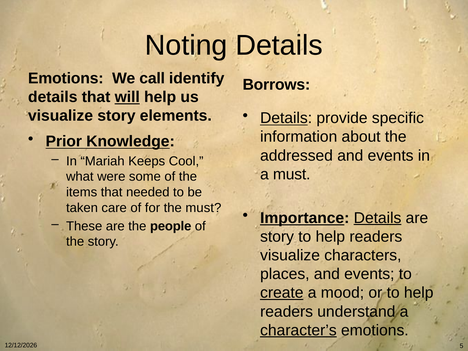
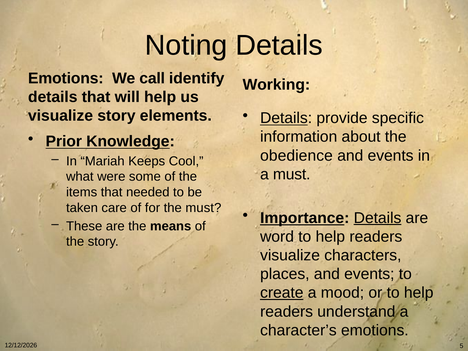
Borrows: Borrows -> Working
will underline: present -> none
addressed: addressed -> obedience
people: people -> means
story at (277, 237): story -> word
character’s underline: present -> none
